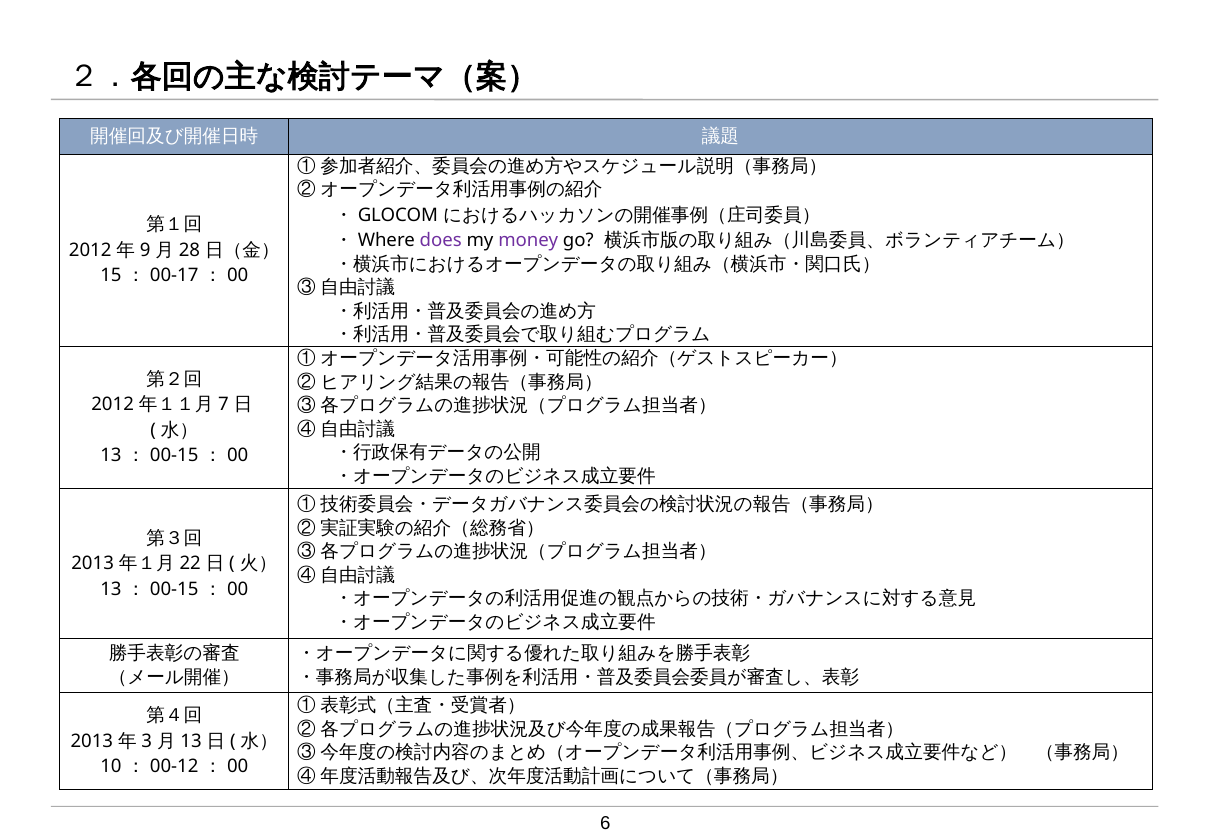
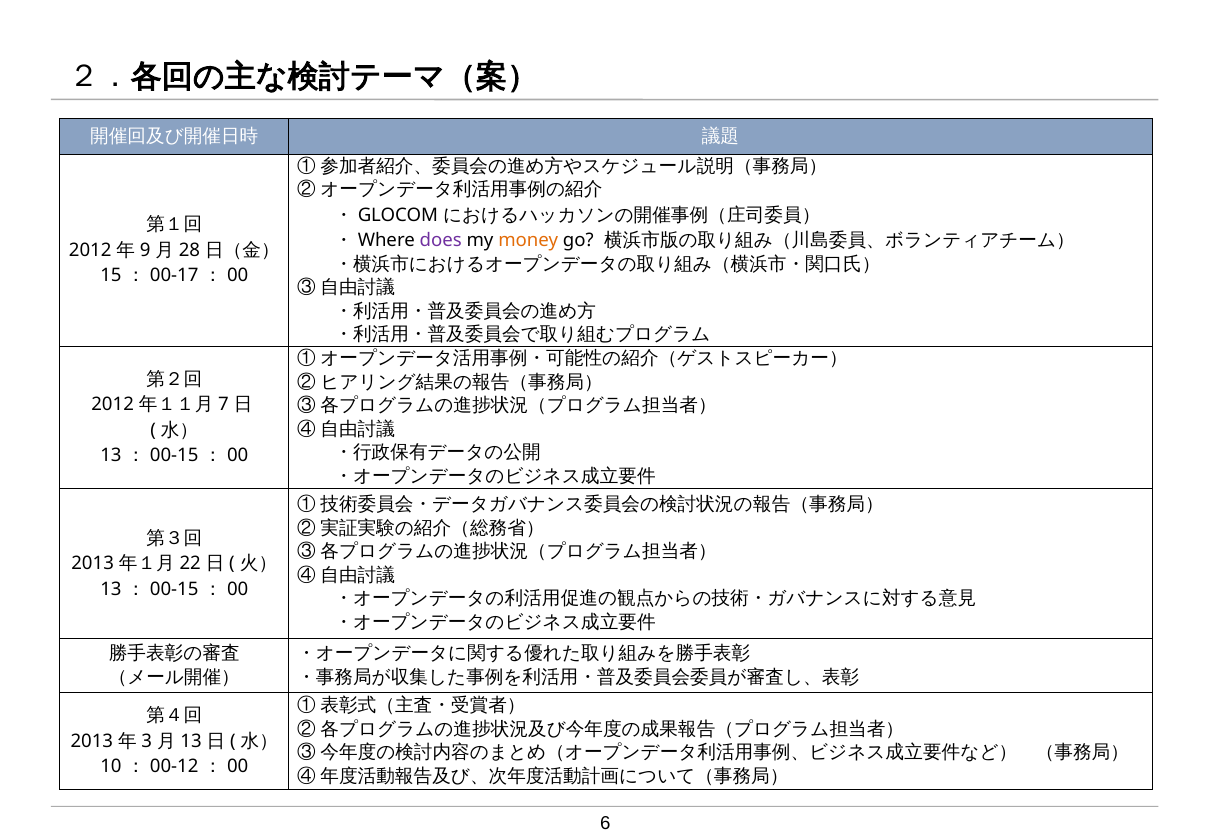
money colour: purple -> orange
